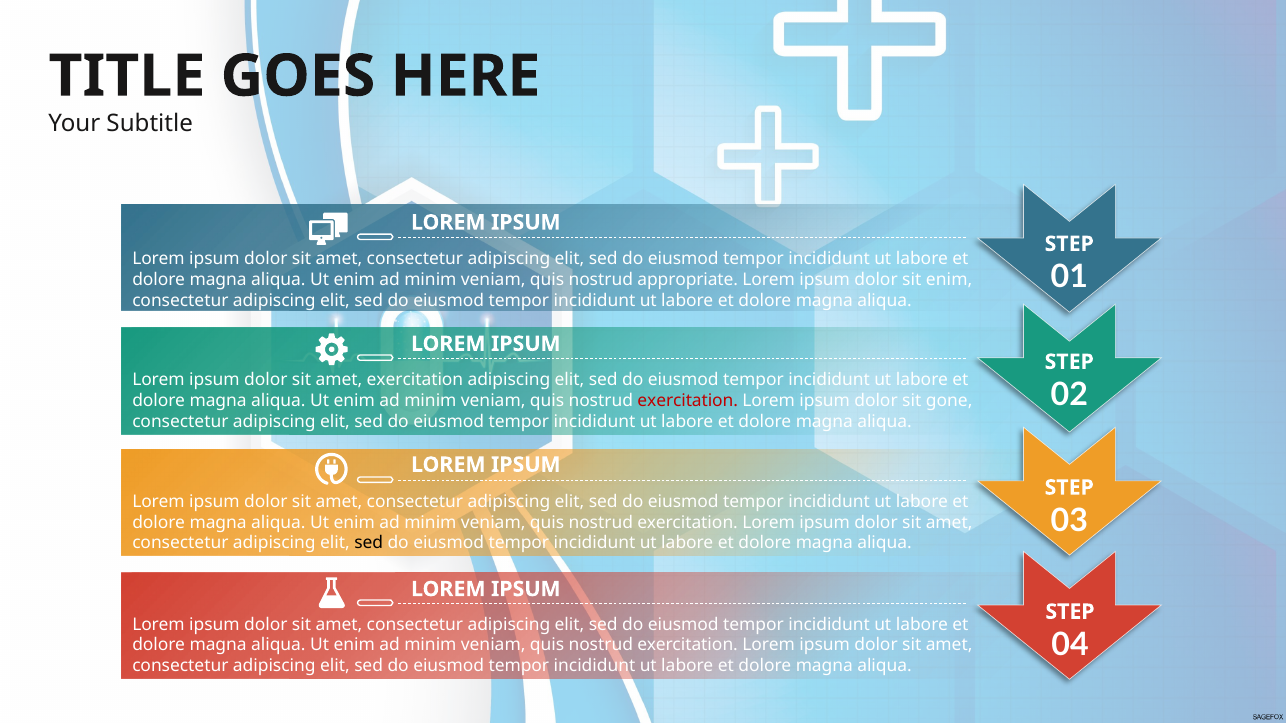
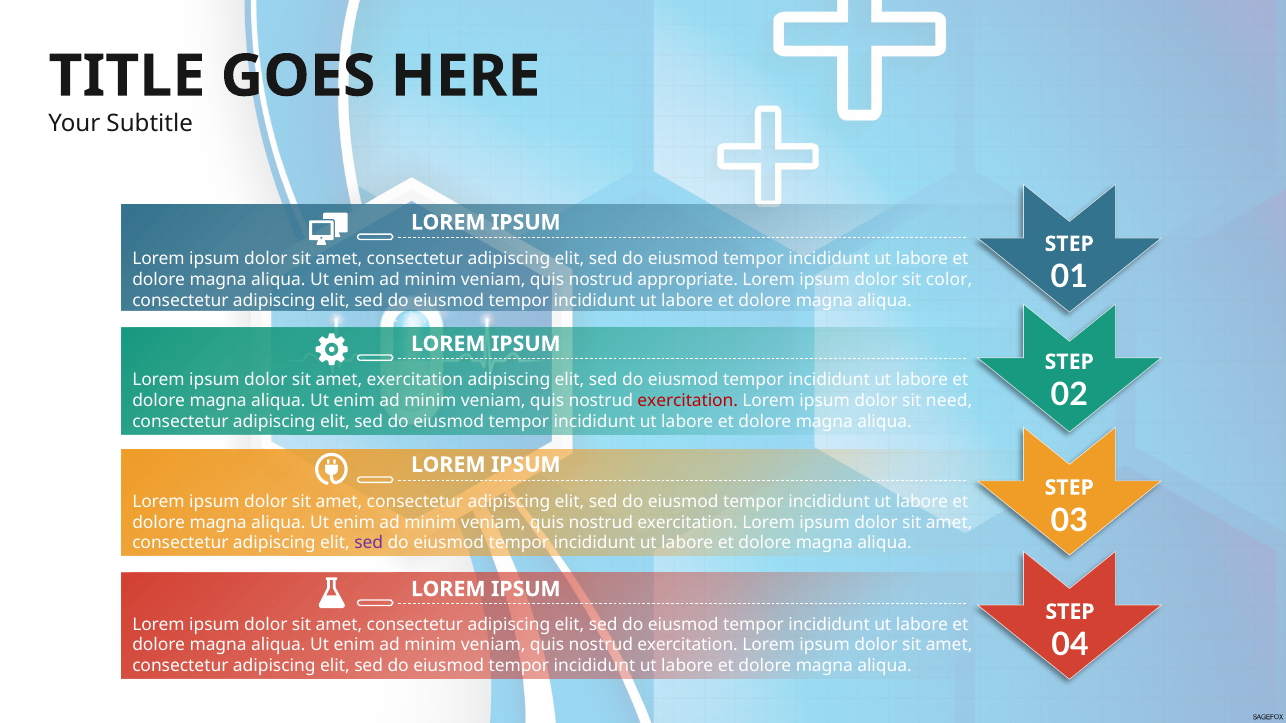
sit enim: enim -> color
gone: gone -> need
sed at (369, 544) colour: black -> purple
